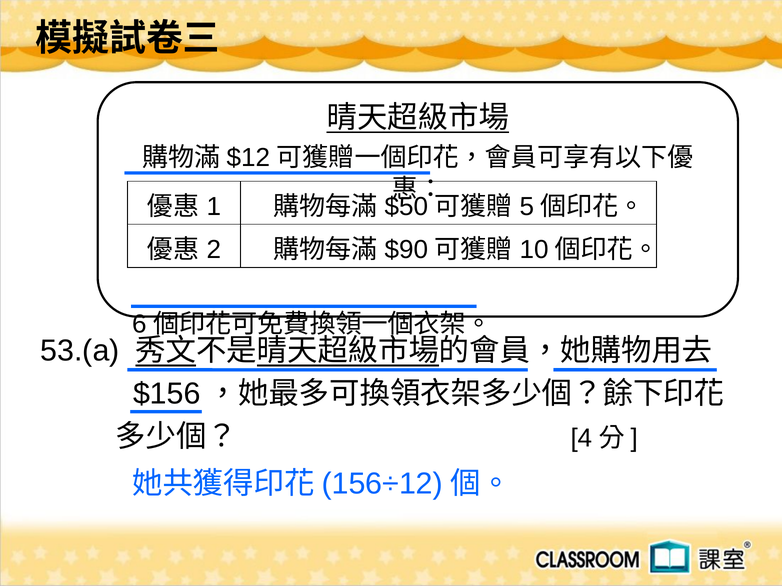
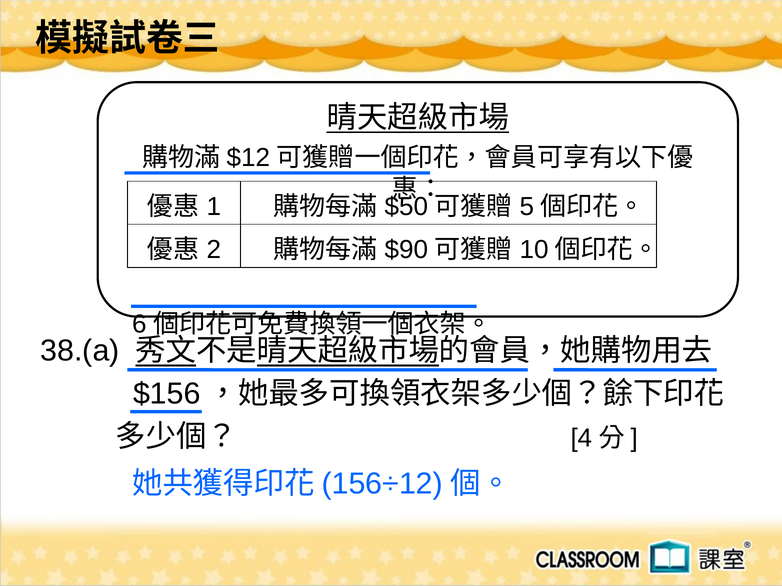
53.(a: 53.(a -> 38.(a
